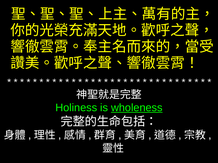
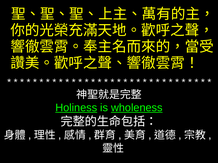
Holiness underline: none -> present
